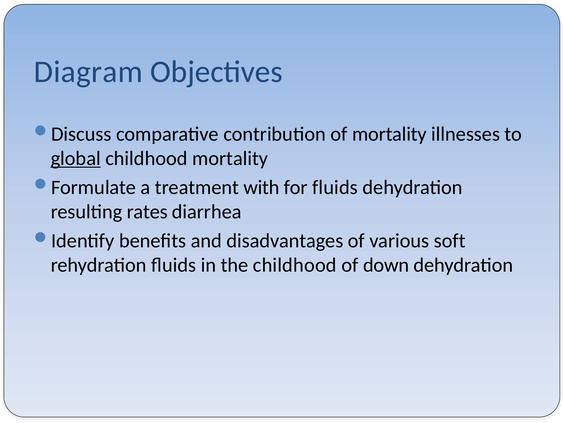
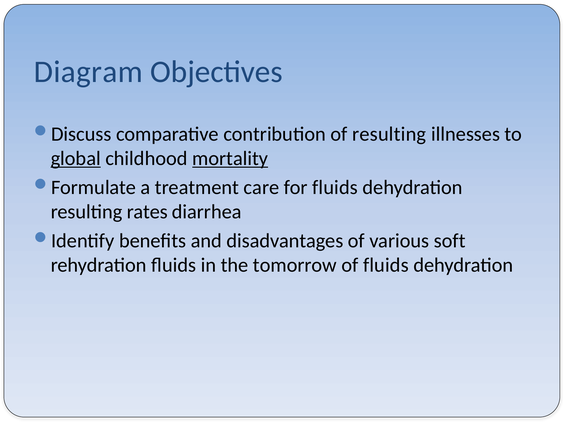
of mortality: mortality -> resulting
mortality at (230, 158) underline: none -> present
with: with -> care
the childhood: childhood -> tomorrow
of down: down -> fluids
